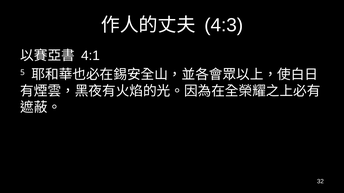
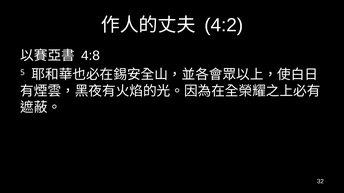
4:3: 4:3 -> 4:2
4:1: 4:1 -> 4:8
